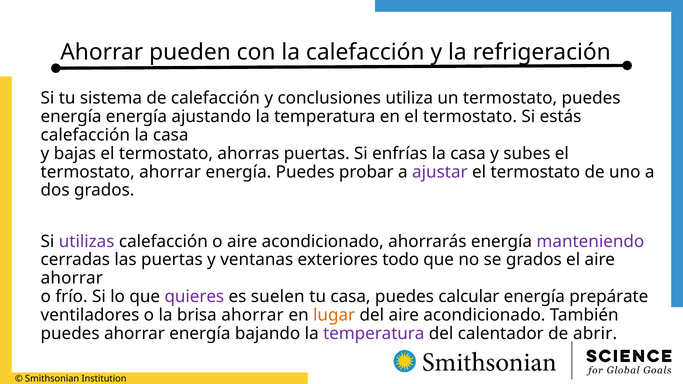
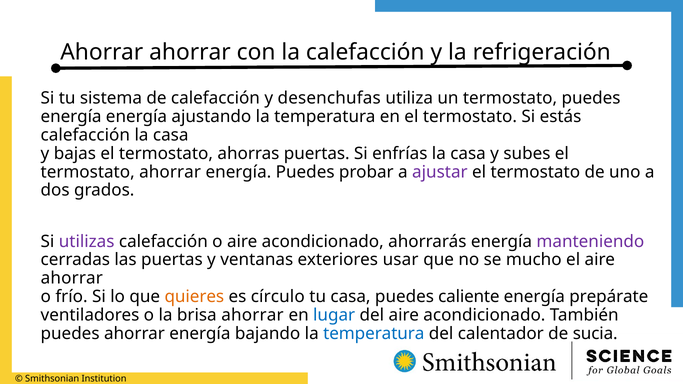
Ahorrar pueden: pueden -> ahorrar
conclusiones: conclusiones -> desenchufas
todo: todo -> usar
se grados: grados -> mucho
quieres colour: purple -> orange
suelen: suelen -> círculo
calcular: calcular -> caliente
lugar colour: orange -> blue
temperatura at (374, 334) colour: purple -> blue
abrir: abrir -> sucia
